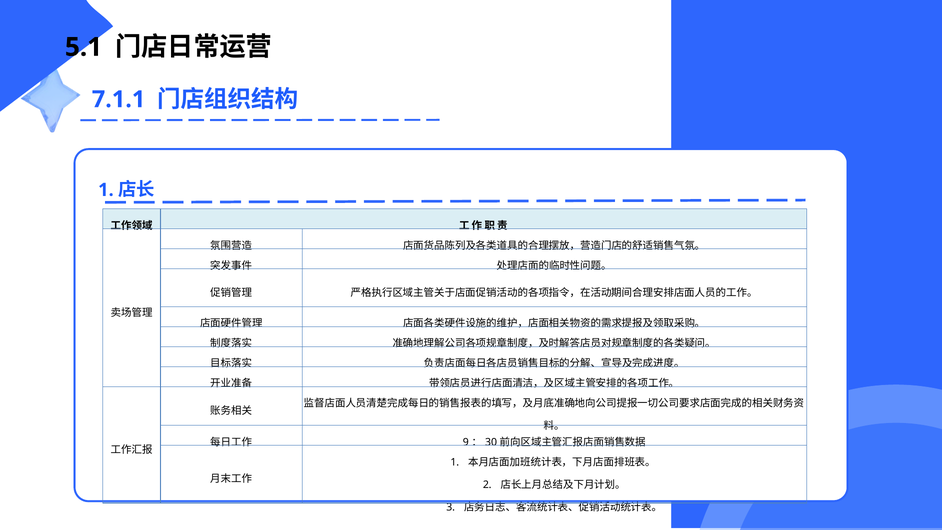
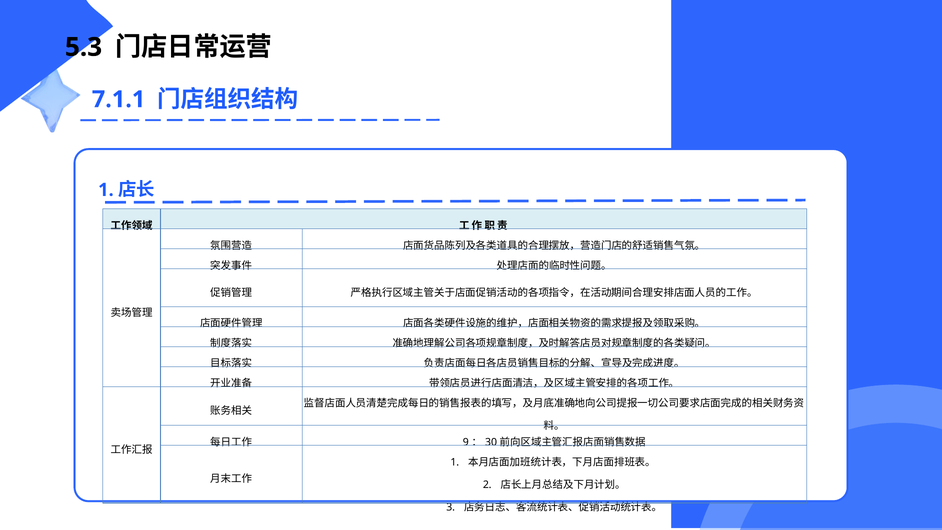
5.1: 5.1 -> 5.3
